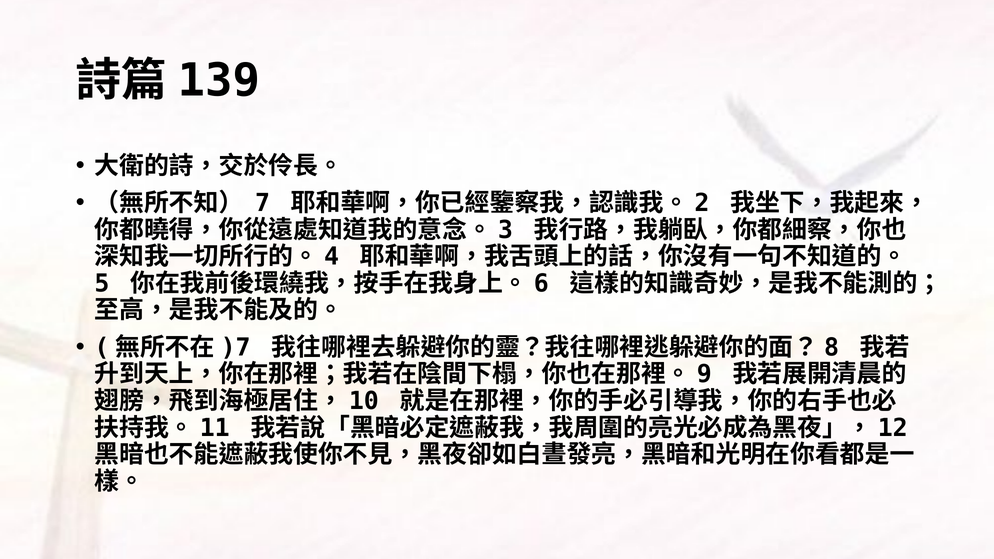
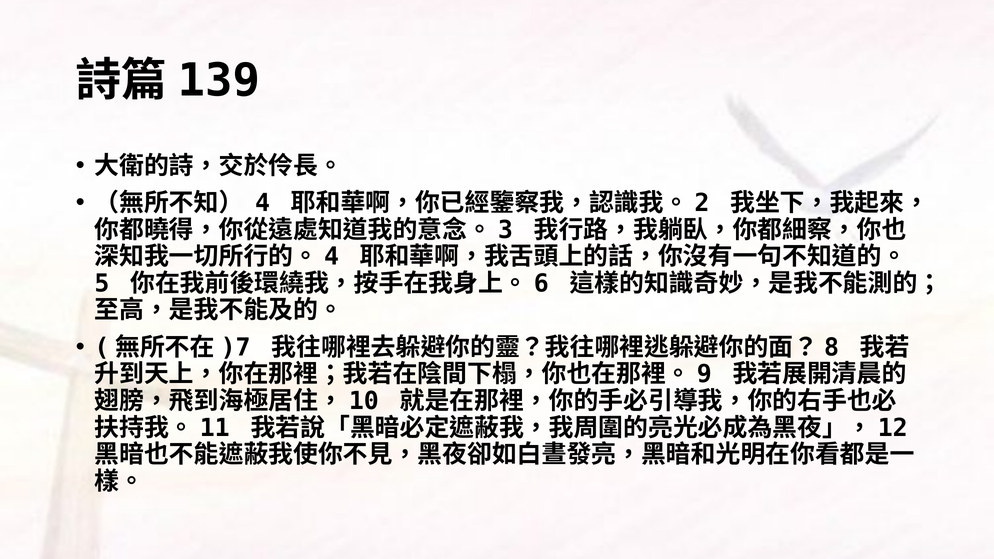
7: 7 -> 4
